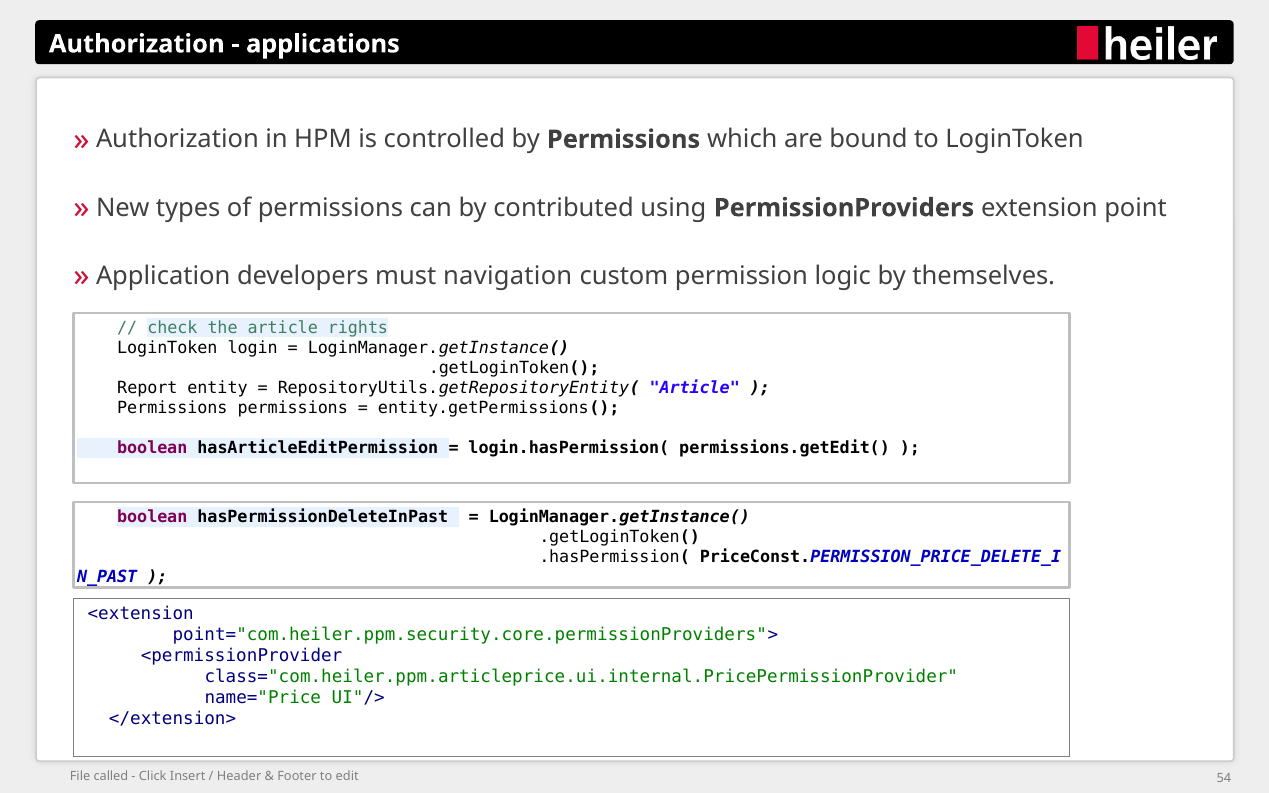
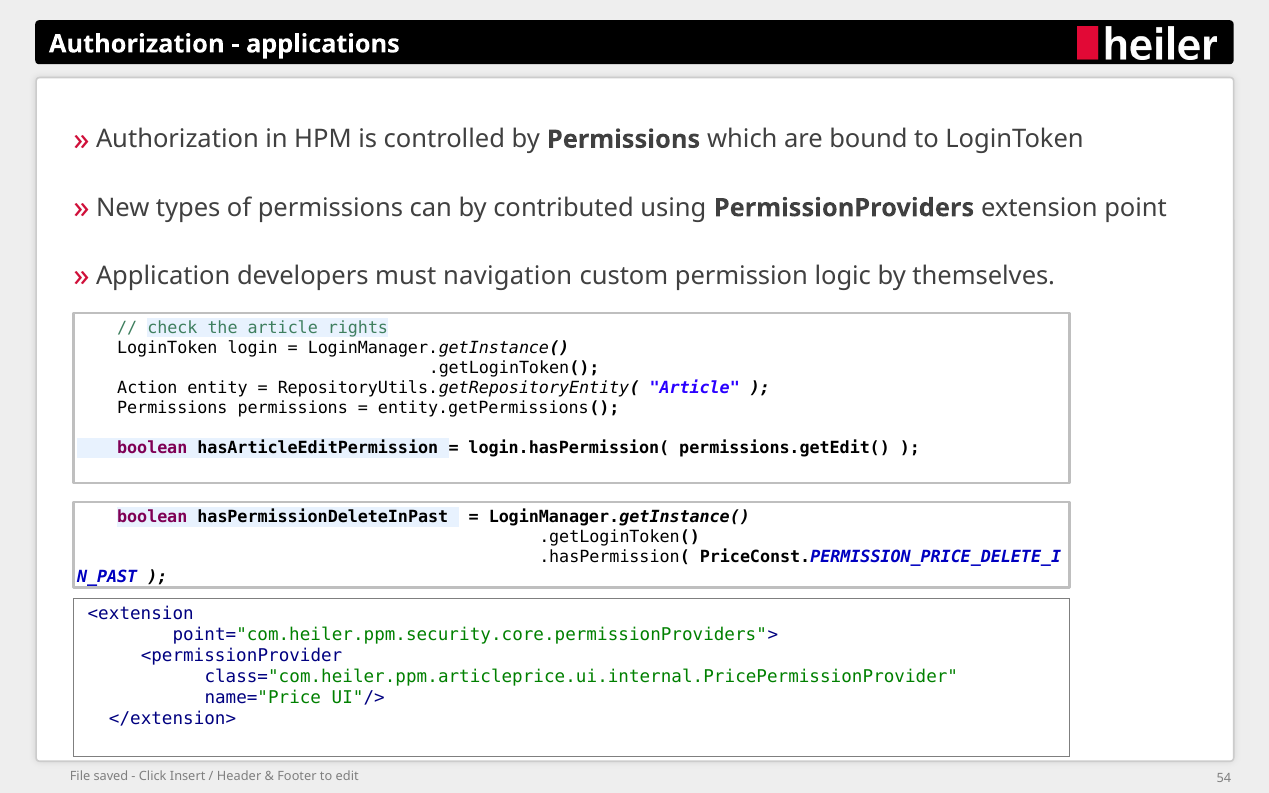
Report: Report -> Action
called: called -> saved
